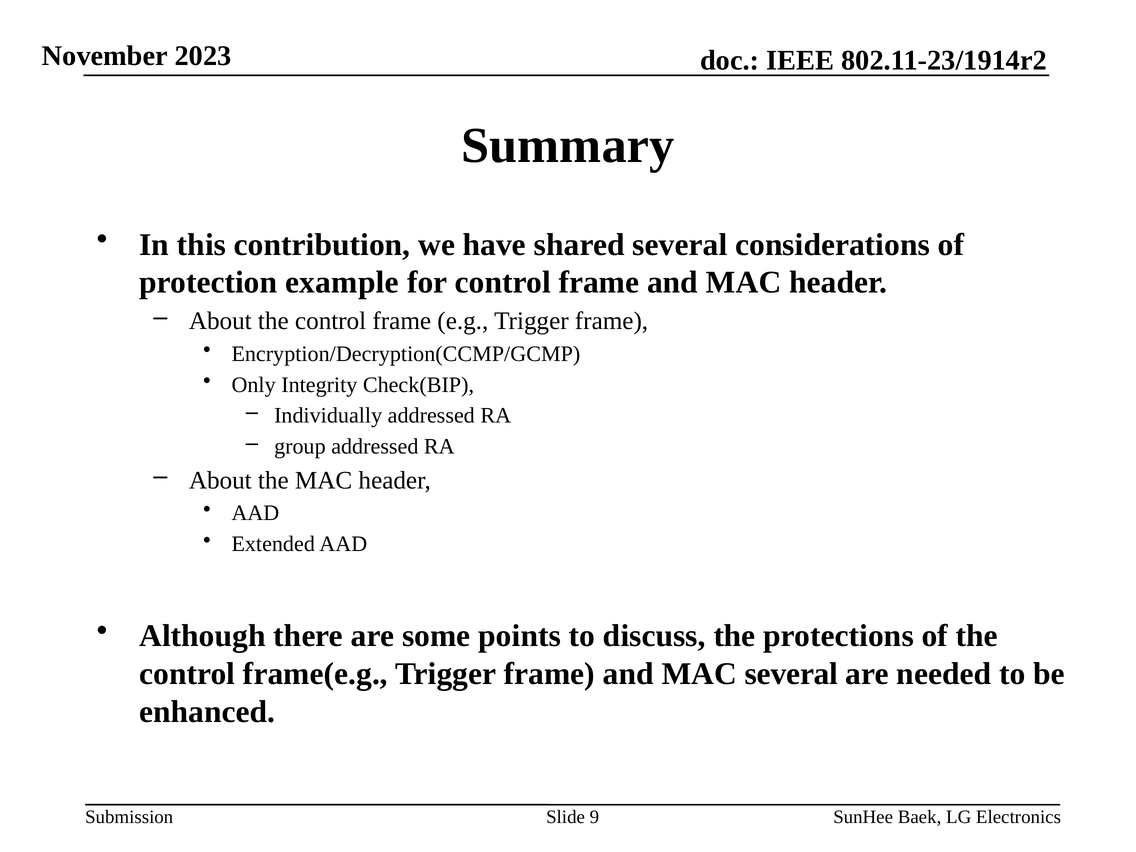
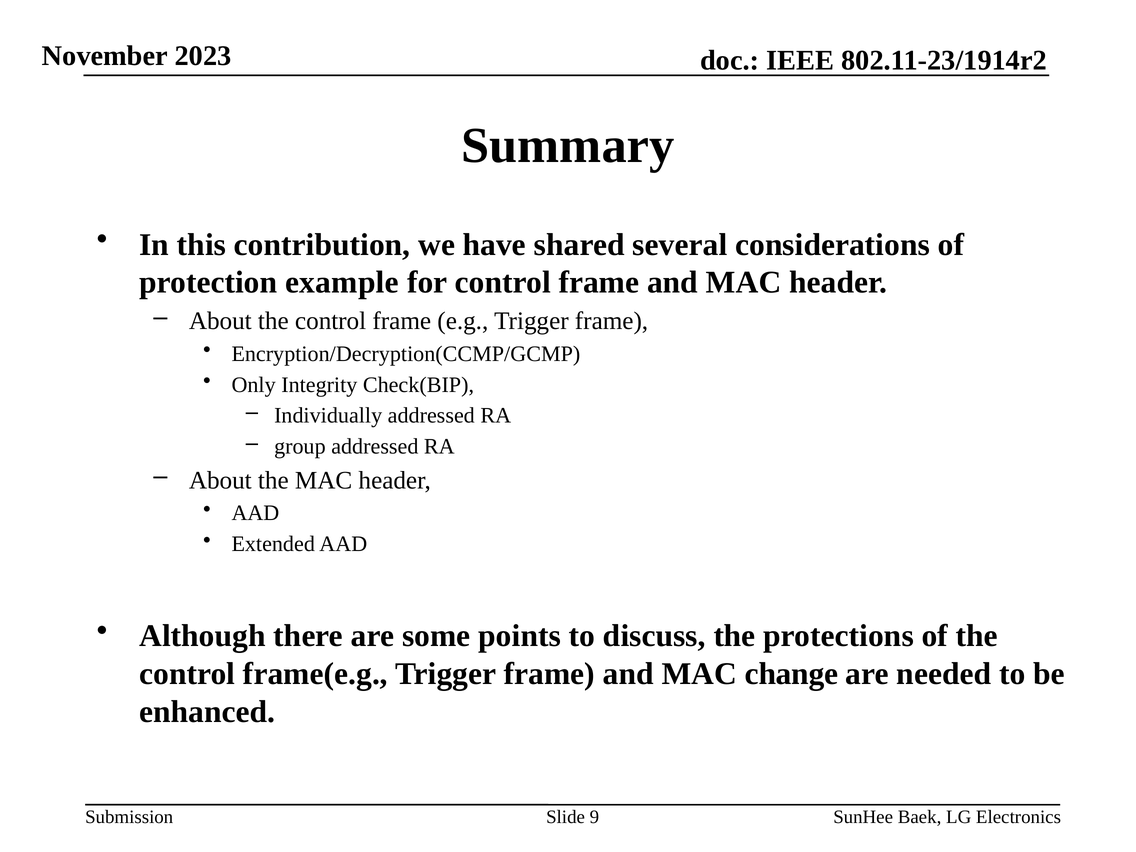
MAC several: several -> change
